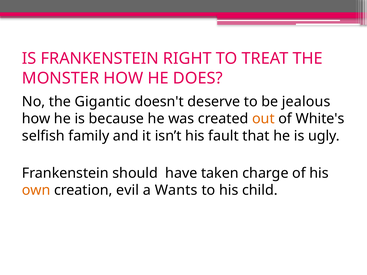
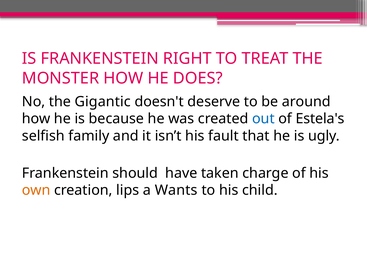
jealous: jealous -> around
out colour: orange -> blue
White's: White's -> Estela's
evil: evil -> lips
